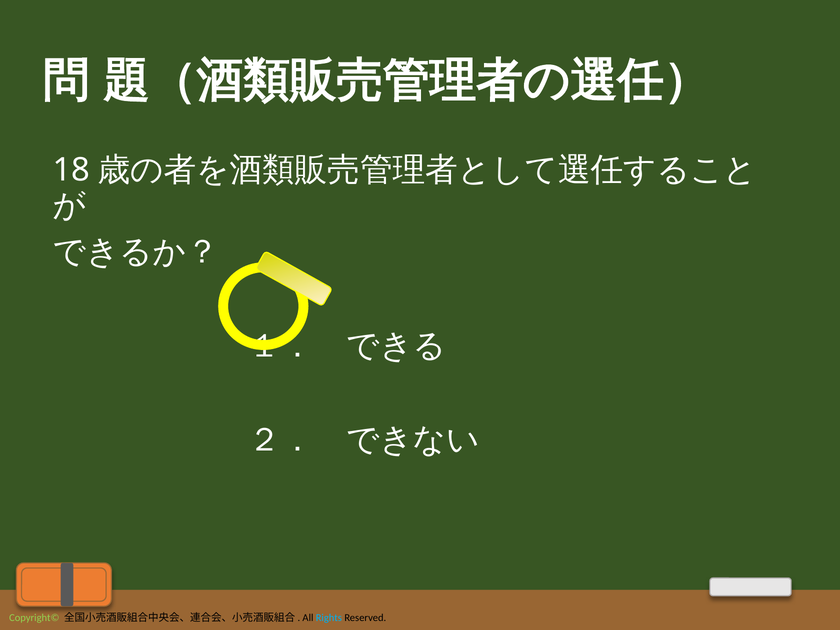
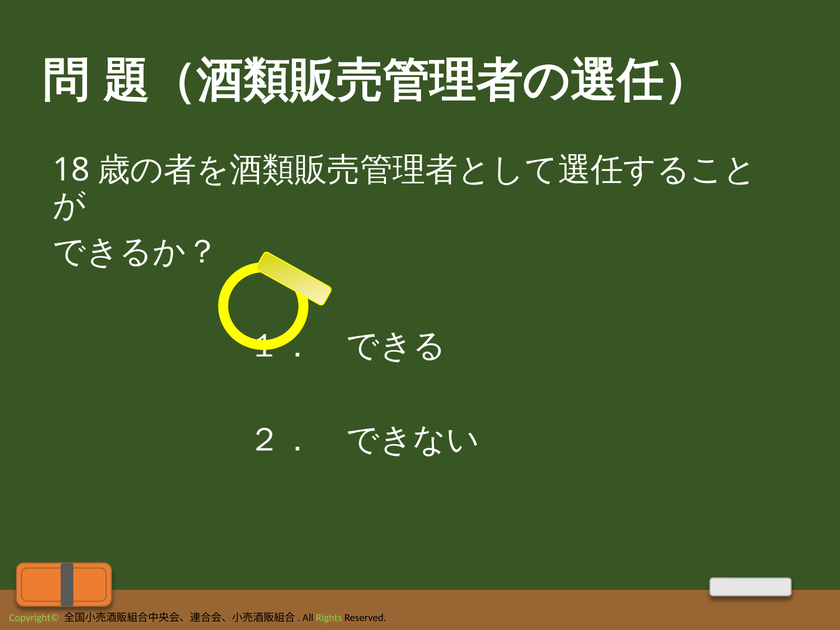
Rights colour: light blue -> light green
